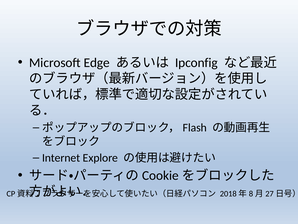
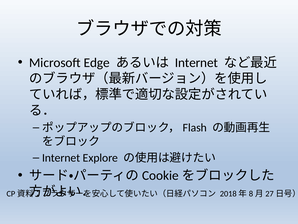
Ipconfig at (196, 63): Ipconfig -> Internet
